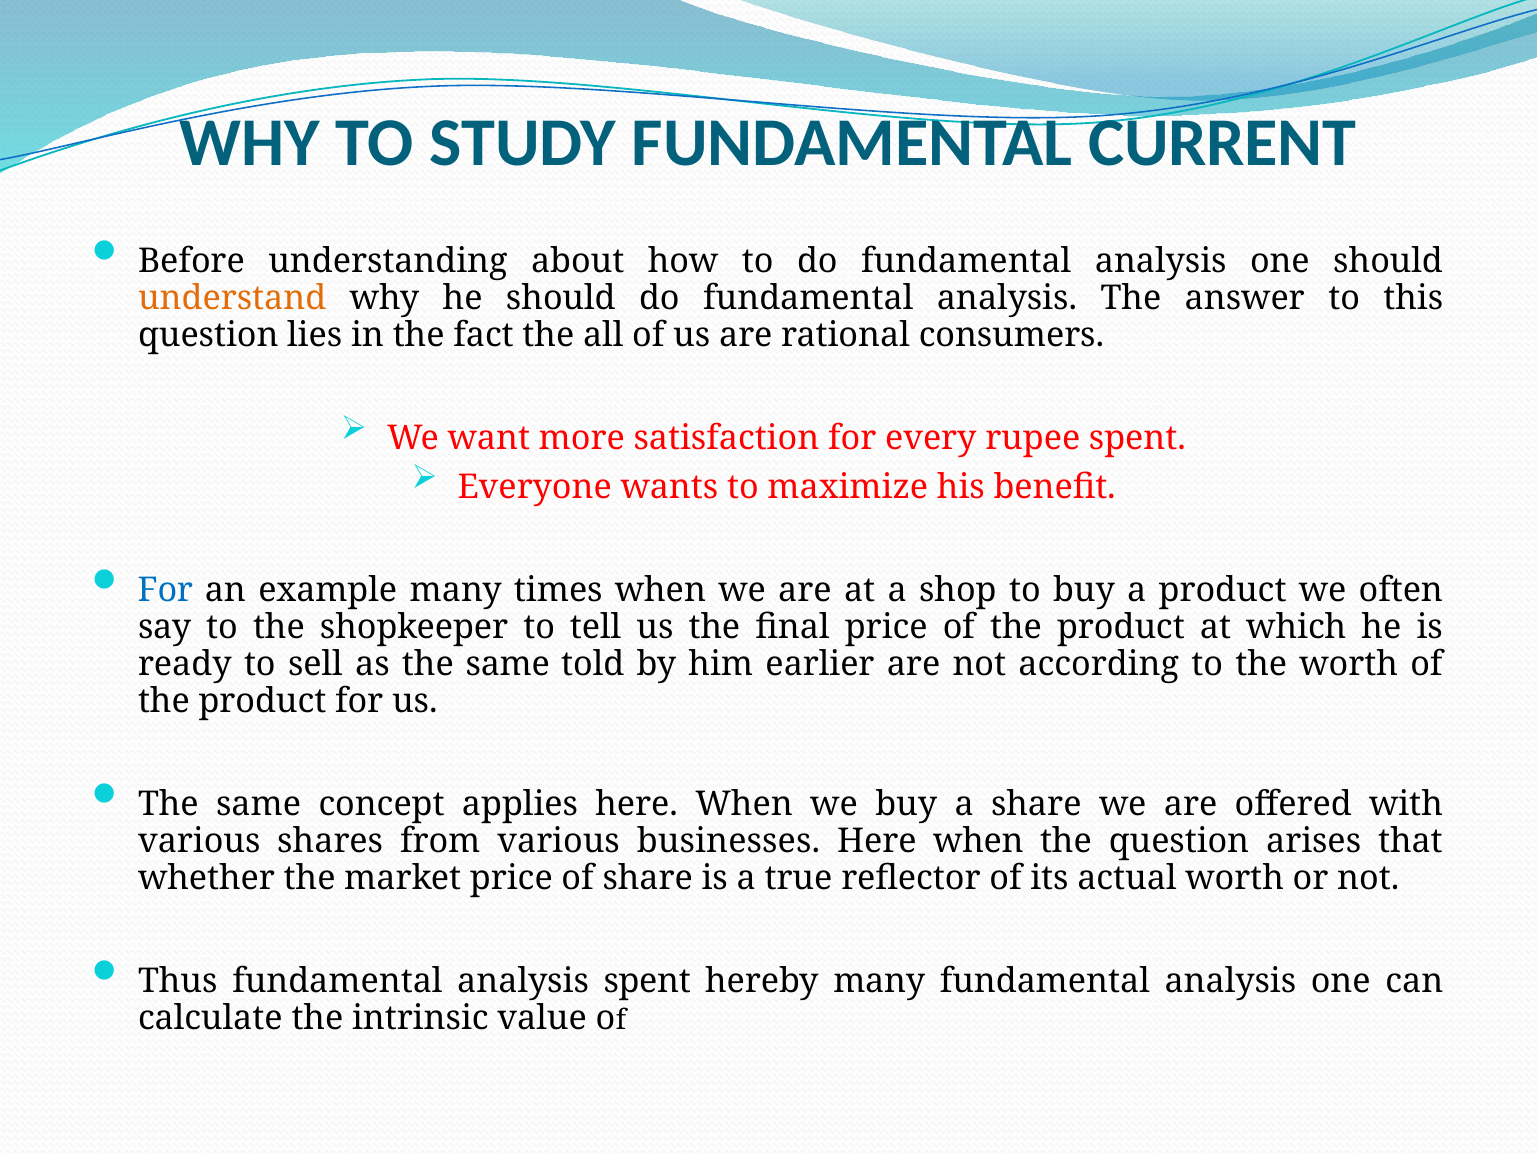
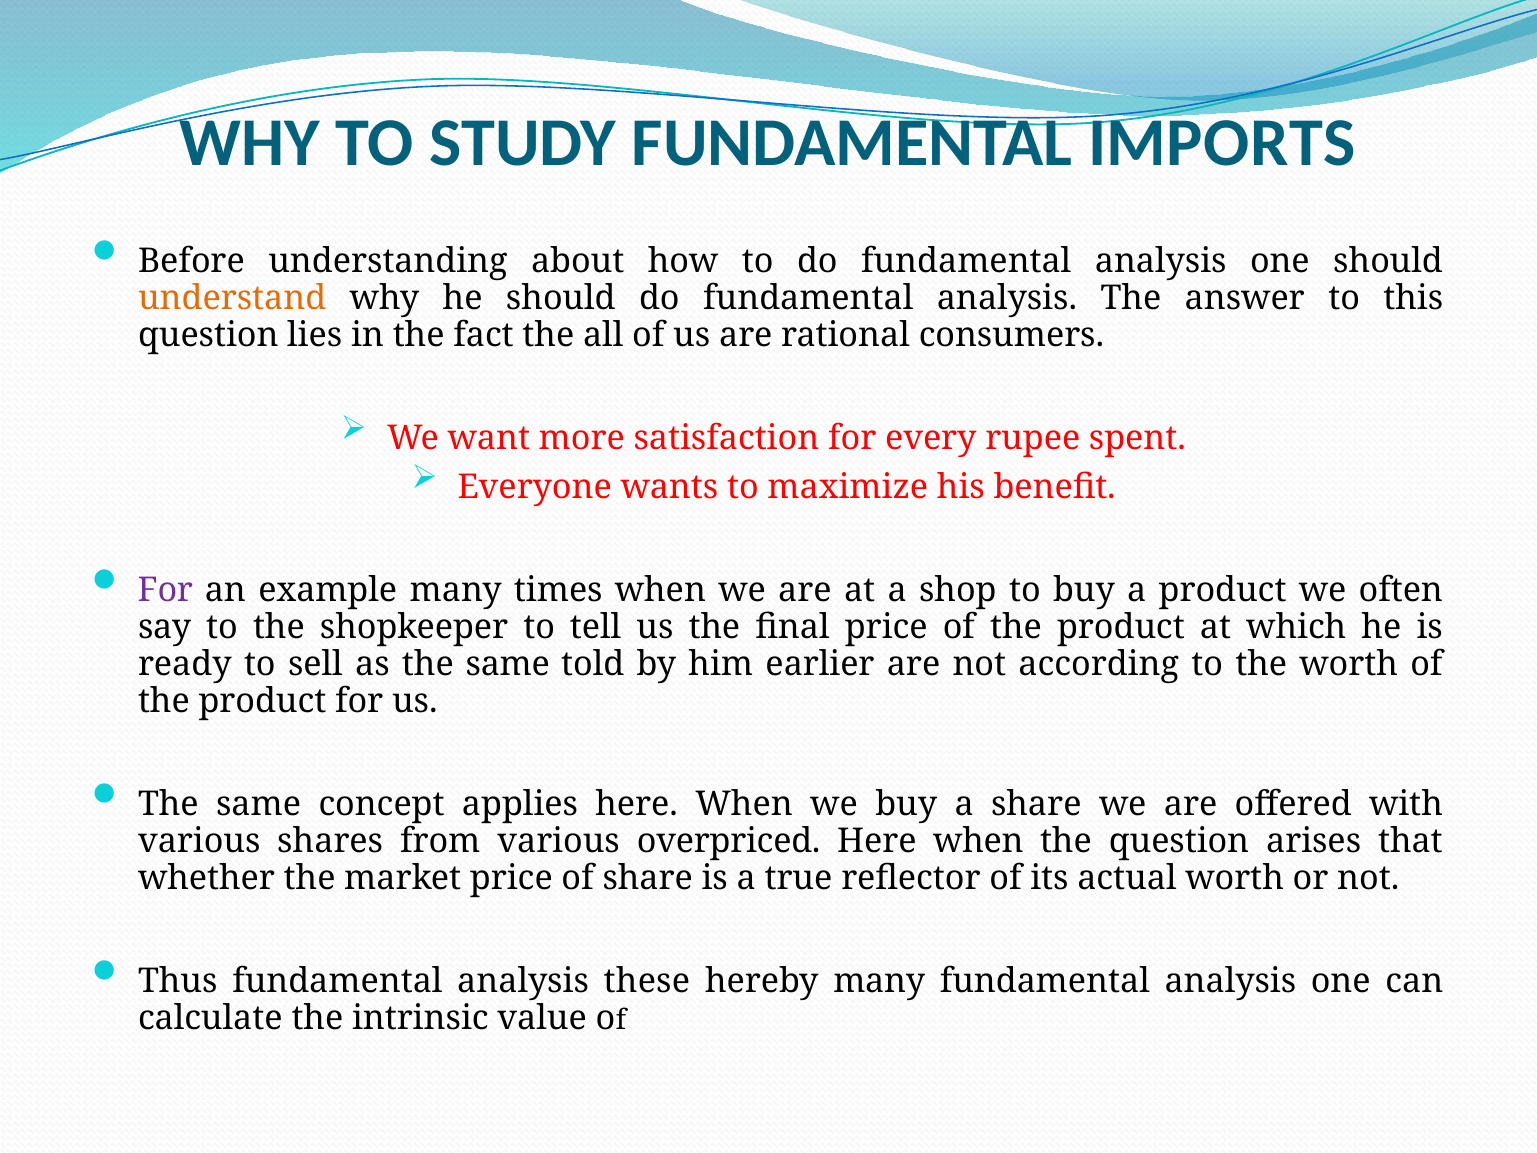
CURRENT: CURRENT -> IMPORTS
For at (165, 590) colour: blue -> purple
businesses: businesses -> overpriced
analysis spent: spent -> these
